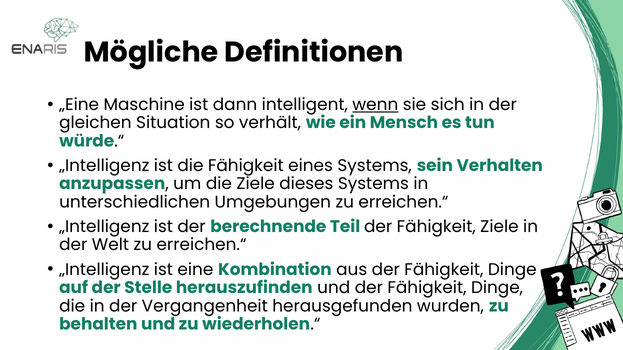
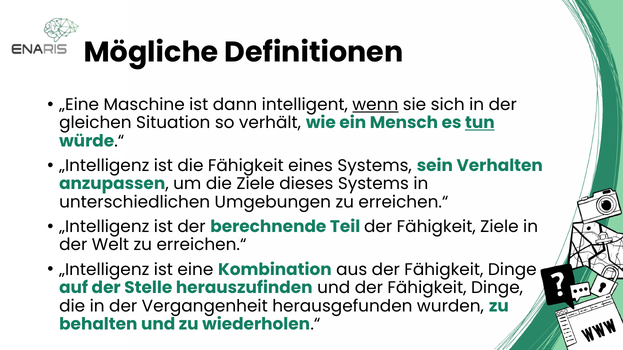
tun underline: none -> present
